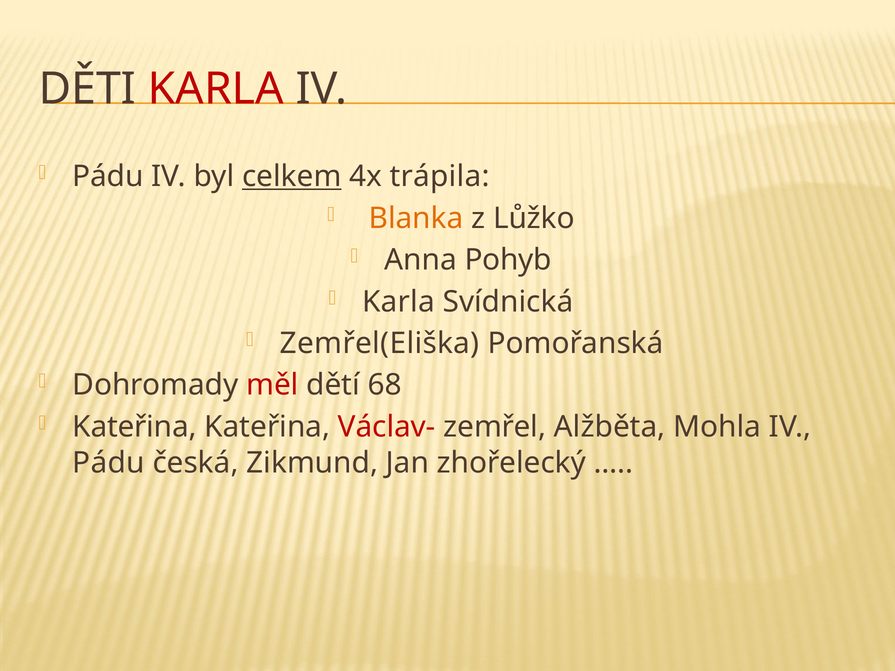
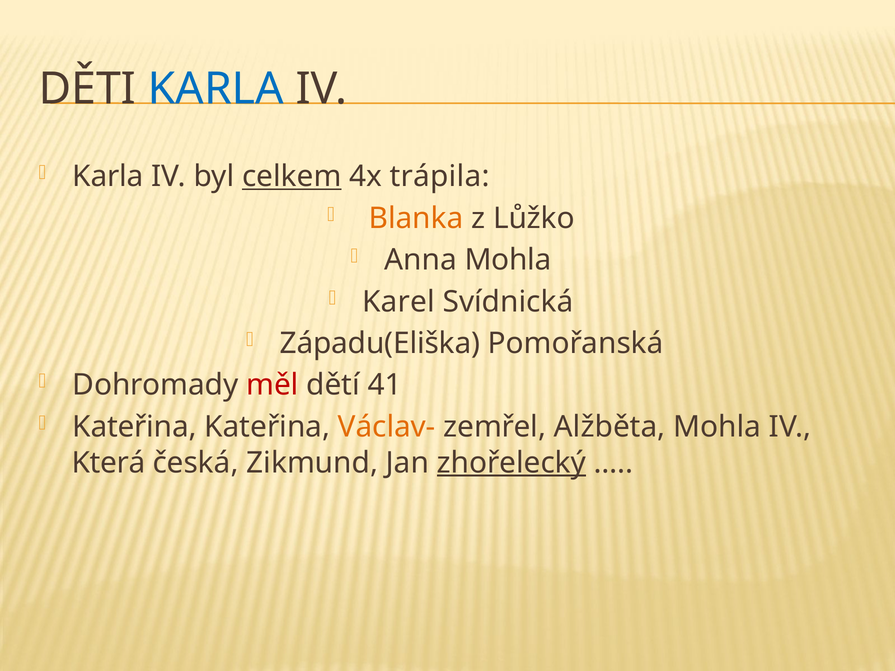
KARLA at (216, 89) colour: red -> blue
Pádu at (108, 177): Pádu -> Karla
Anna Pohyb: Pohyb -> Mohla
Karla at (399, 302): Karla -> Karel
Zemřel(Eliška: Zemřel(Eliška -> Západu(Eliška
68: 68 -> 41
Václav- colour: red -> orange
Pádu at (108, 463): Pádu -> Která
zhořelecký underline: none -> present
